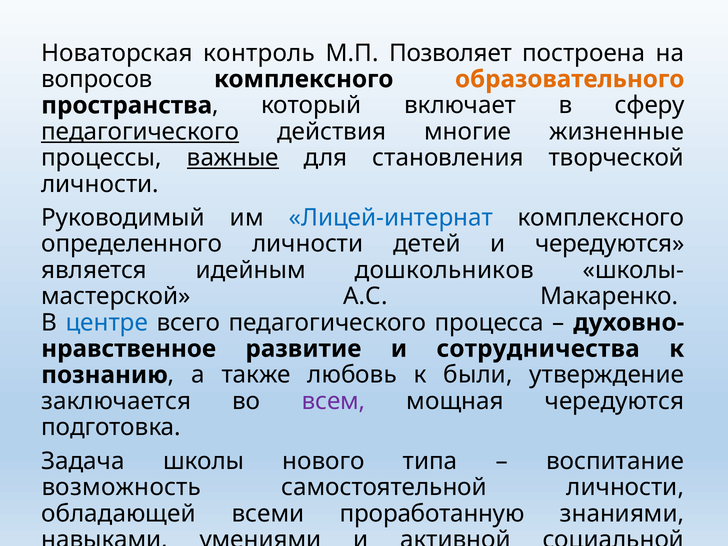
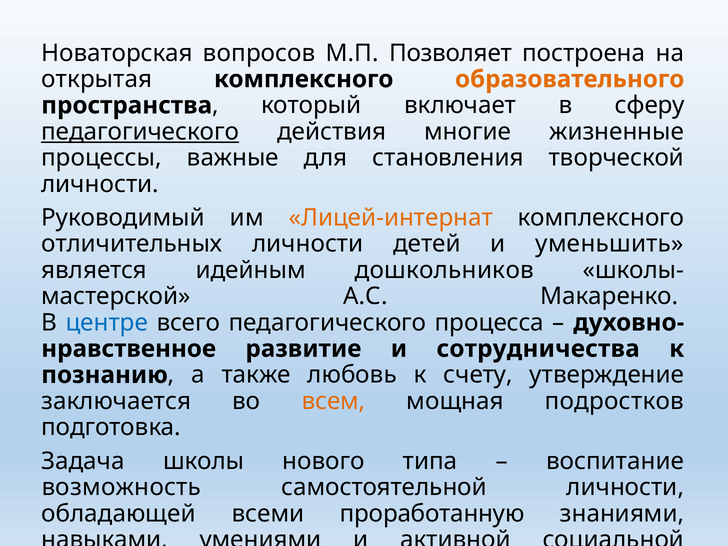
контроль: контроль -> вопросов
вопросов: вопросов -> открытая
важные underline: present -> none
Лицей-интернат colour: blue -> orange
определенного: определенного -> отличительных
и чередуются: чередуются -> уменьшить
были: были -> счету
всем colour: purple -> orange
мощная чередуются: чередуются -> подростков
